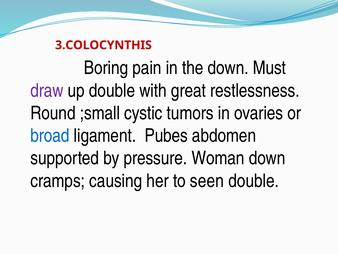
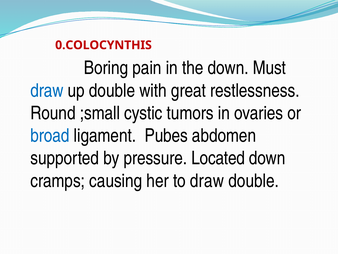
3.COLOCYNTHIS: 3.COLOCYNTHIS -> 0.COLOCYNTHIS
draw at (47, 90) colour: purple -> blue
Woman: Woman -> Located
to seen: seen -> draw
